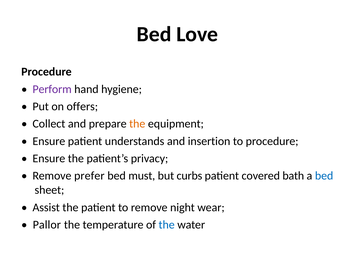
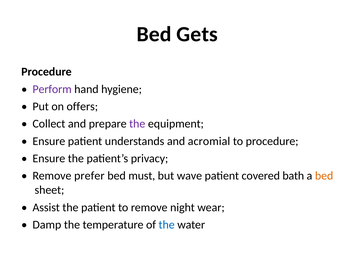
Love: Love -> Gets
the at (137, 124) colour: orange -> purple
insertion: insertion -> acromial
curbs: curbs -> wave
bed at (324, 176) colour: blue -> orange
Pallor: Pallor -> Damp
